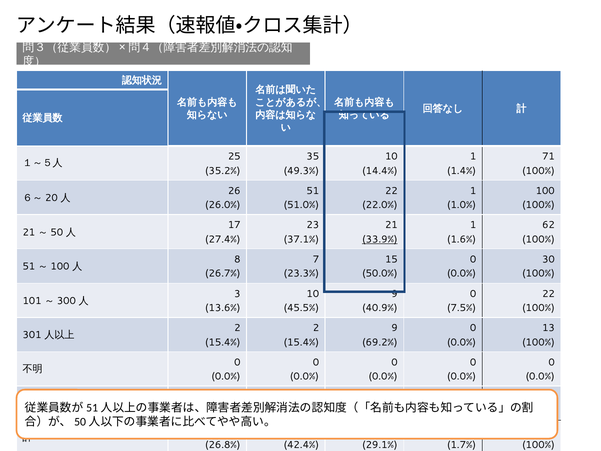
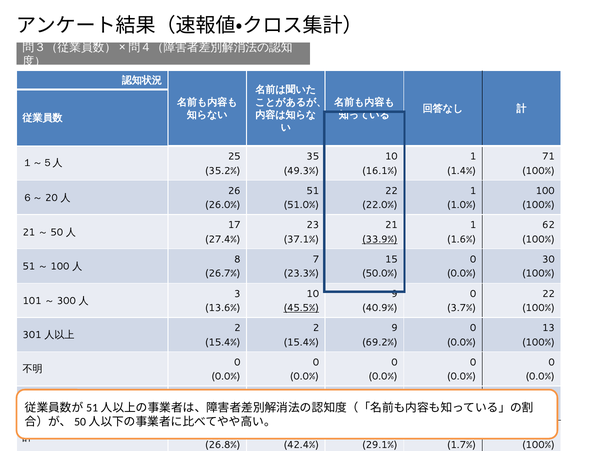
14.4%: 14.4% -> 16.1%
45.5% underline: none -> present
7.5%: 7.5% -> 3.7%
